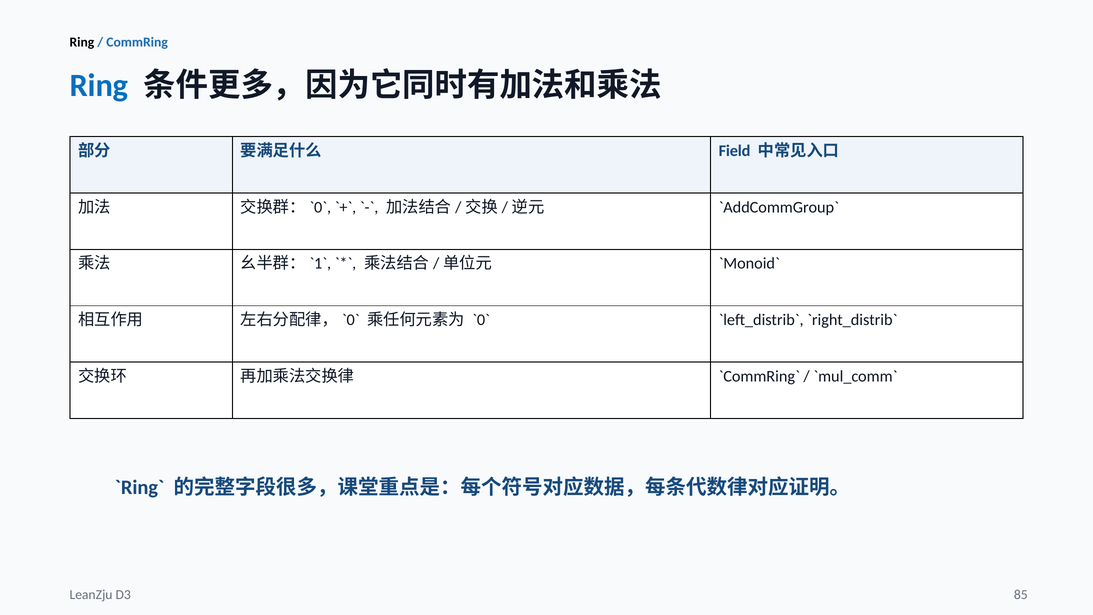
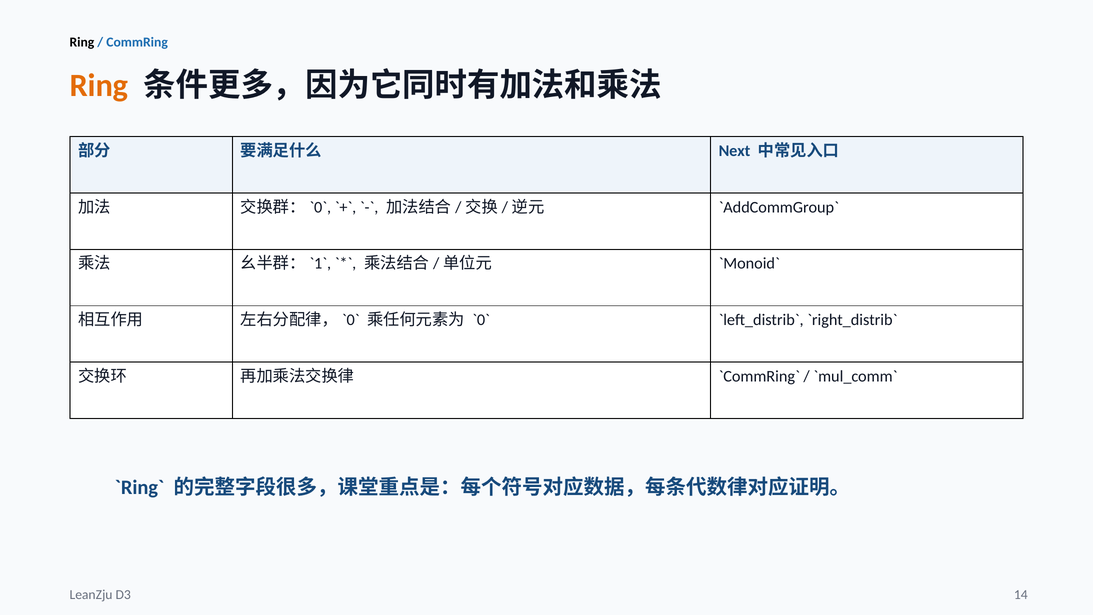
Ring at (99, 86) colour: blue -> orange
Field: Field -> Next
85: 85 -> 14
